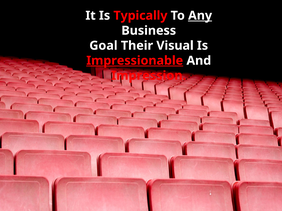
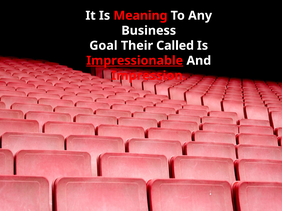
Typically: Typically -> Meaning
Any underline: present -> none
Visual: Visual -> Called
